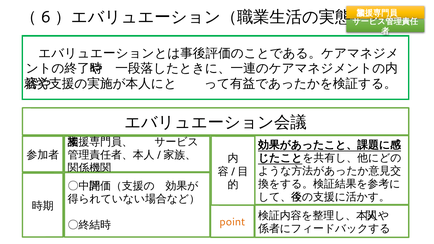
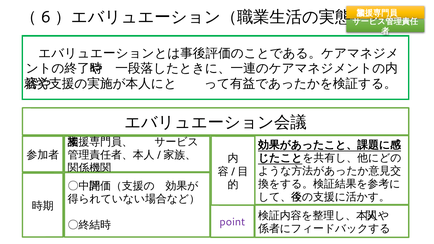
point colour: orange -> purple
